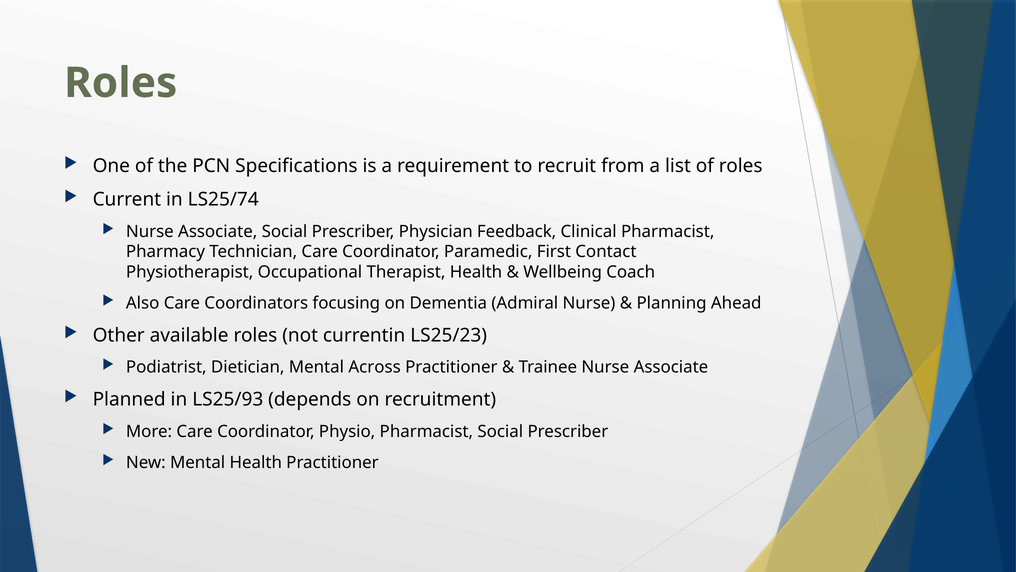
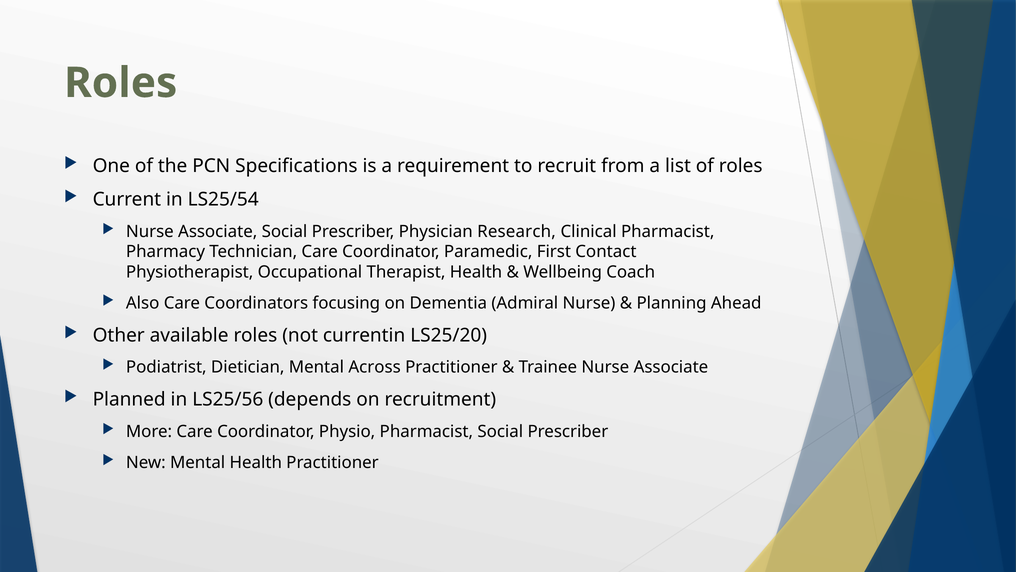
LS25/74: LS25/74 -> LS25/54
Feedback: Feedback -> Research
LS25/23: LS25/23 -> LS25/20
LS25/93: LS25/93 -> LS25/56
